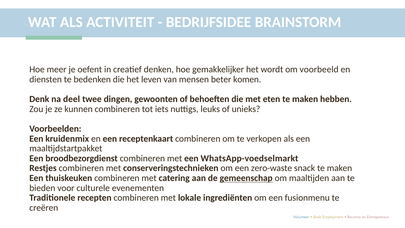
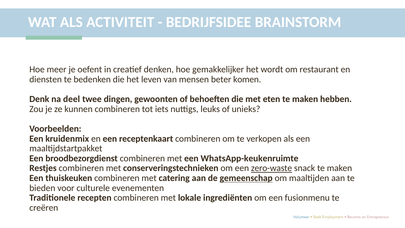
voorbeeld: voorbeeld -> restaurant
WhatsApp-voedselmarkt: WhatsApp-voedselmarkt -> WhatsApp-keukenruimte
zero-waste underline: none -> present
